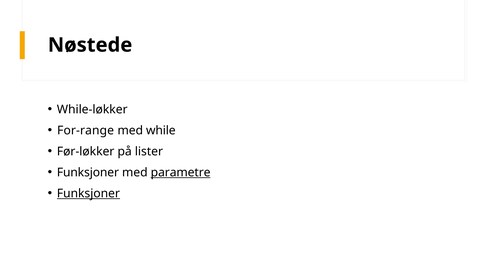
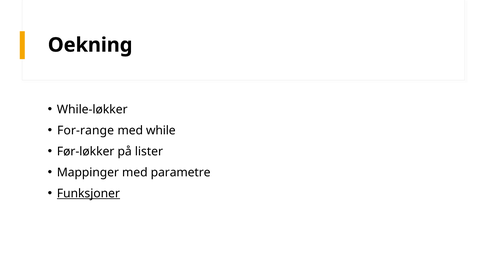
Nøstede: Nøstede -> Oekning
Funksjoner at (88, 172): Funksjoner -> Mappinger
parametre underline: present -> none
